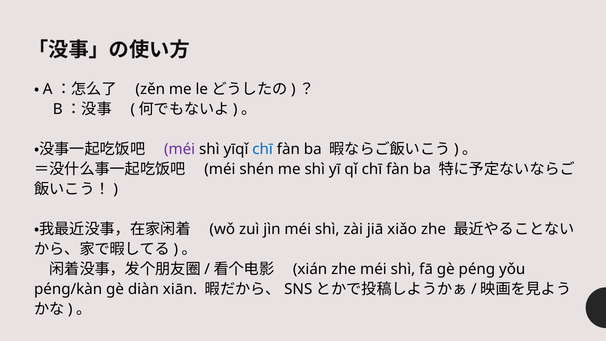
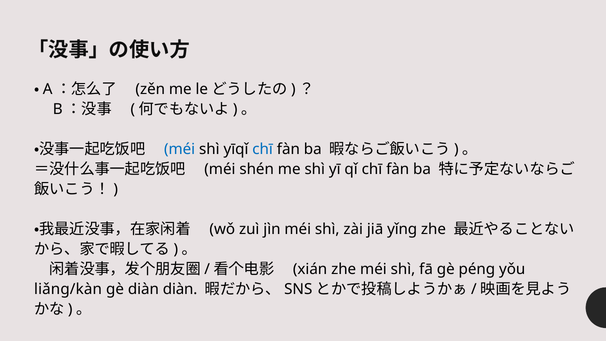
méi at (180, 149) colour: purple -> blue
xiǎo: xiǎo -> yǐng
péng/kàn: péng/kàn -> liǎng/kàn
diàn xiān: xiān -> diàn
